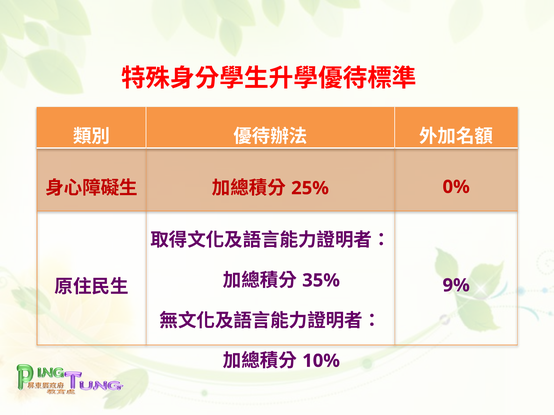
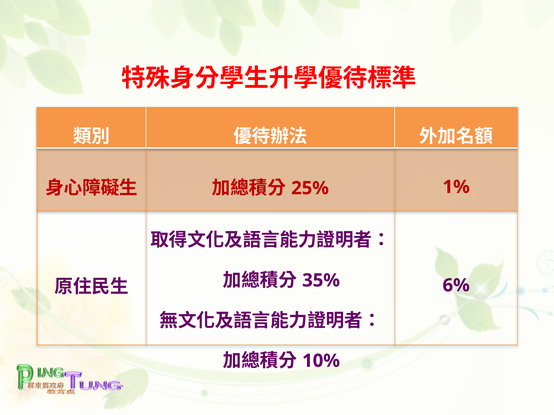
0%: 0% -> 1%
9%: 9% -> 6%
